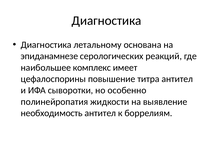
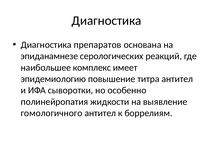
летальному: летальному -> препаратов
цефалоспорины: цефалоспорины -> эпидемиологию
необходимость: необходимость -> гомологичного
